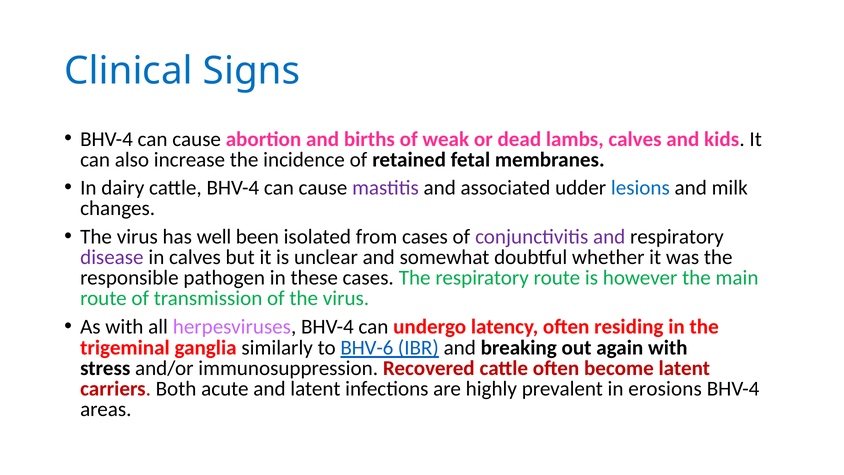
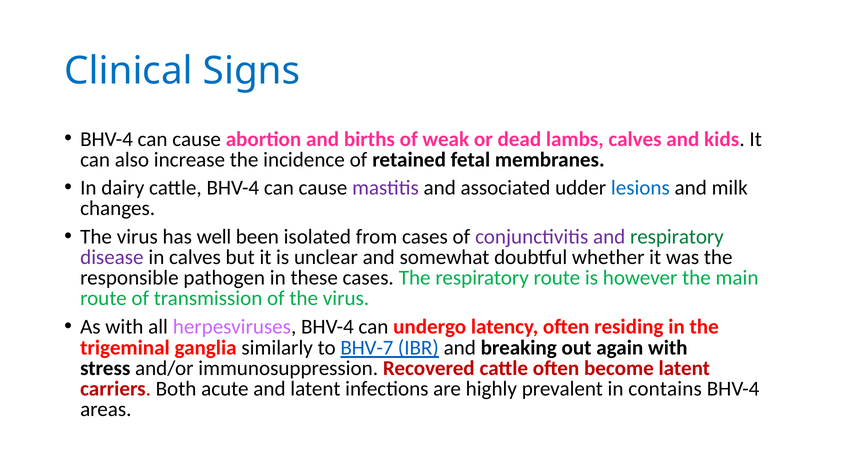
respiratory at (677, 237) colour: black -> green
BHV-6: BHV-6 -> BHV-7
erosions: erosions -> contains
